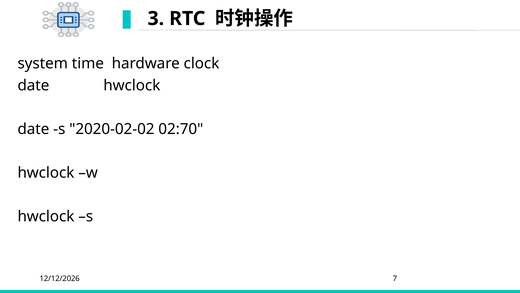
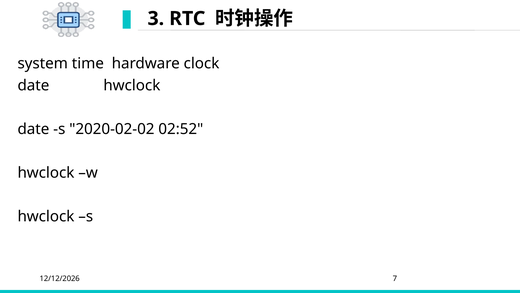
02:70: 02:70 -> 02:52
